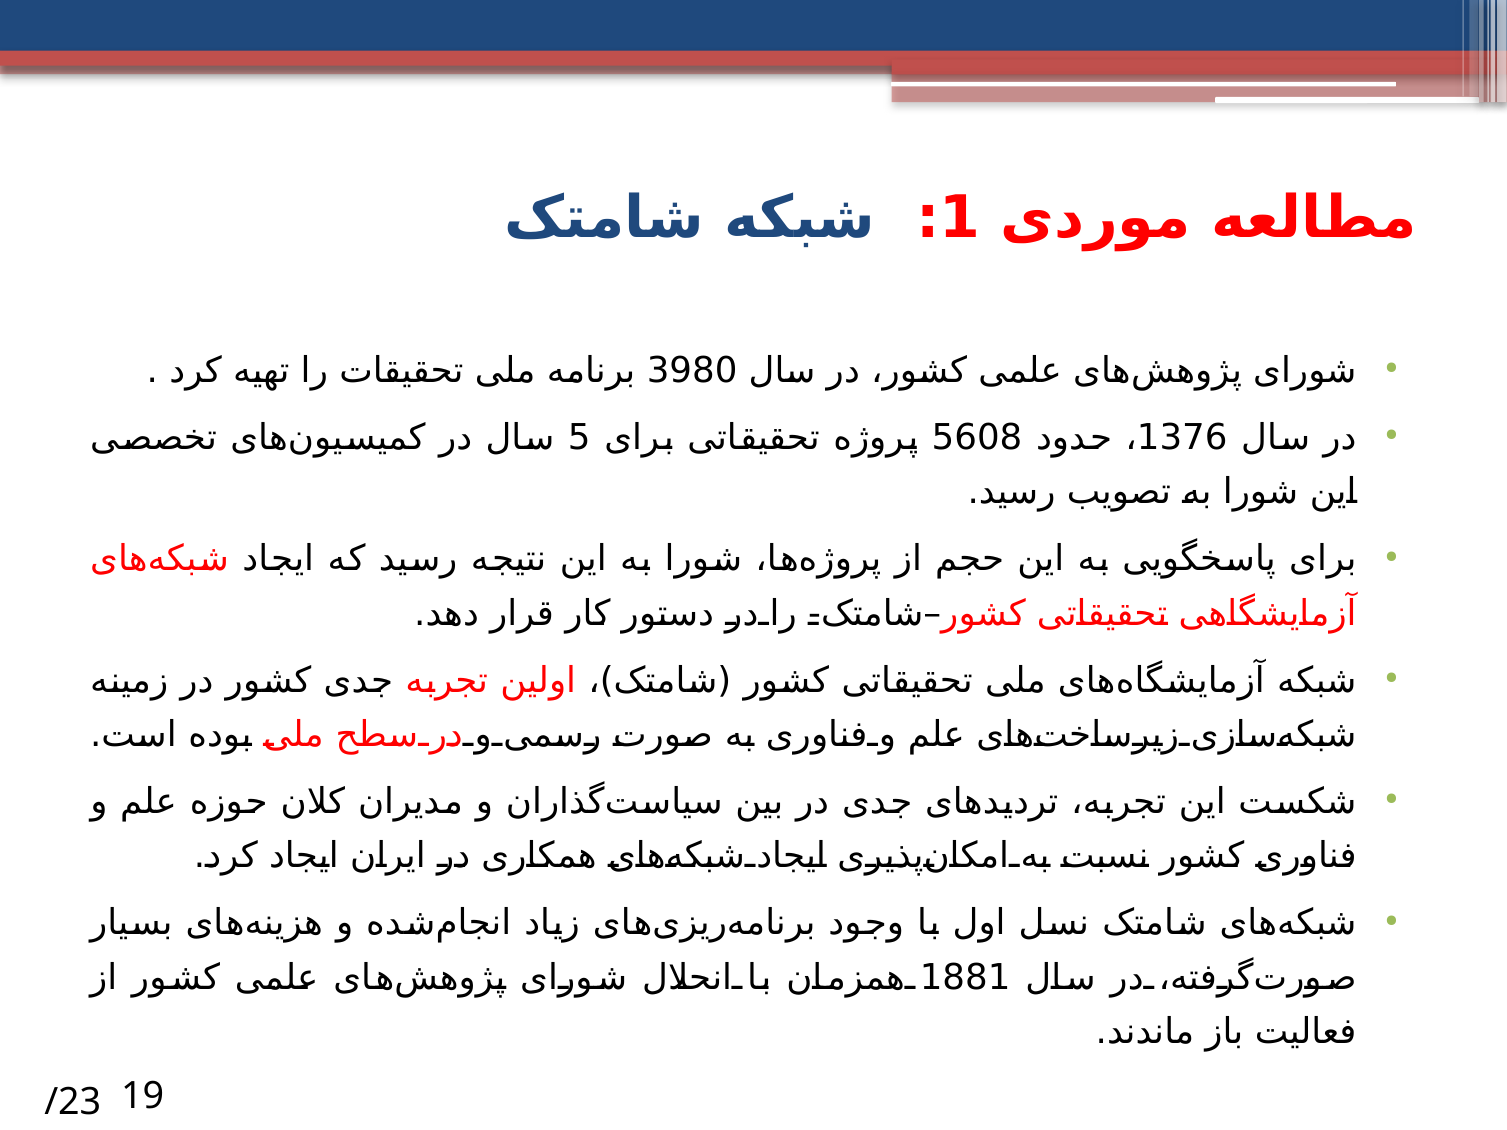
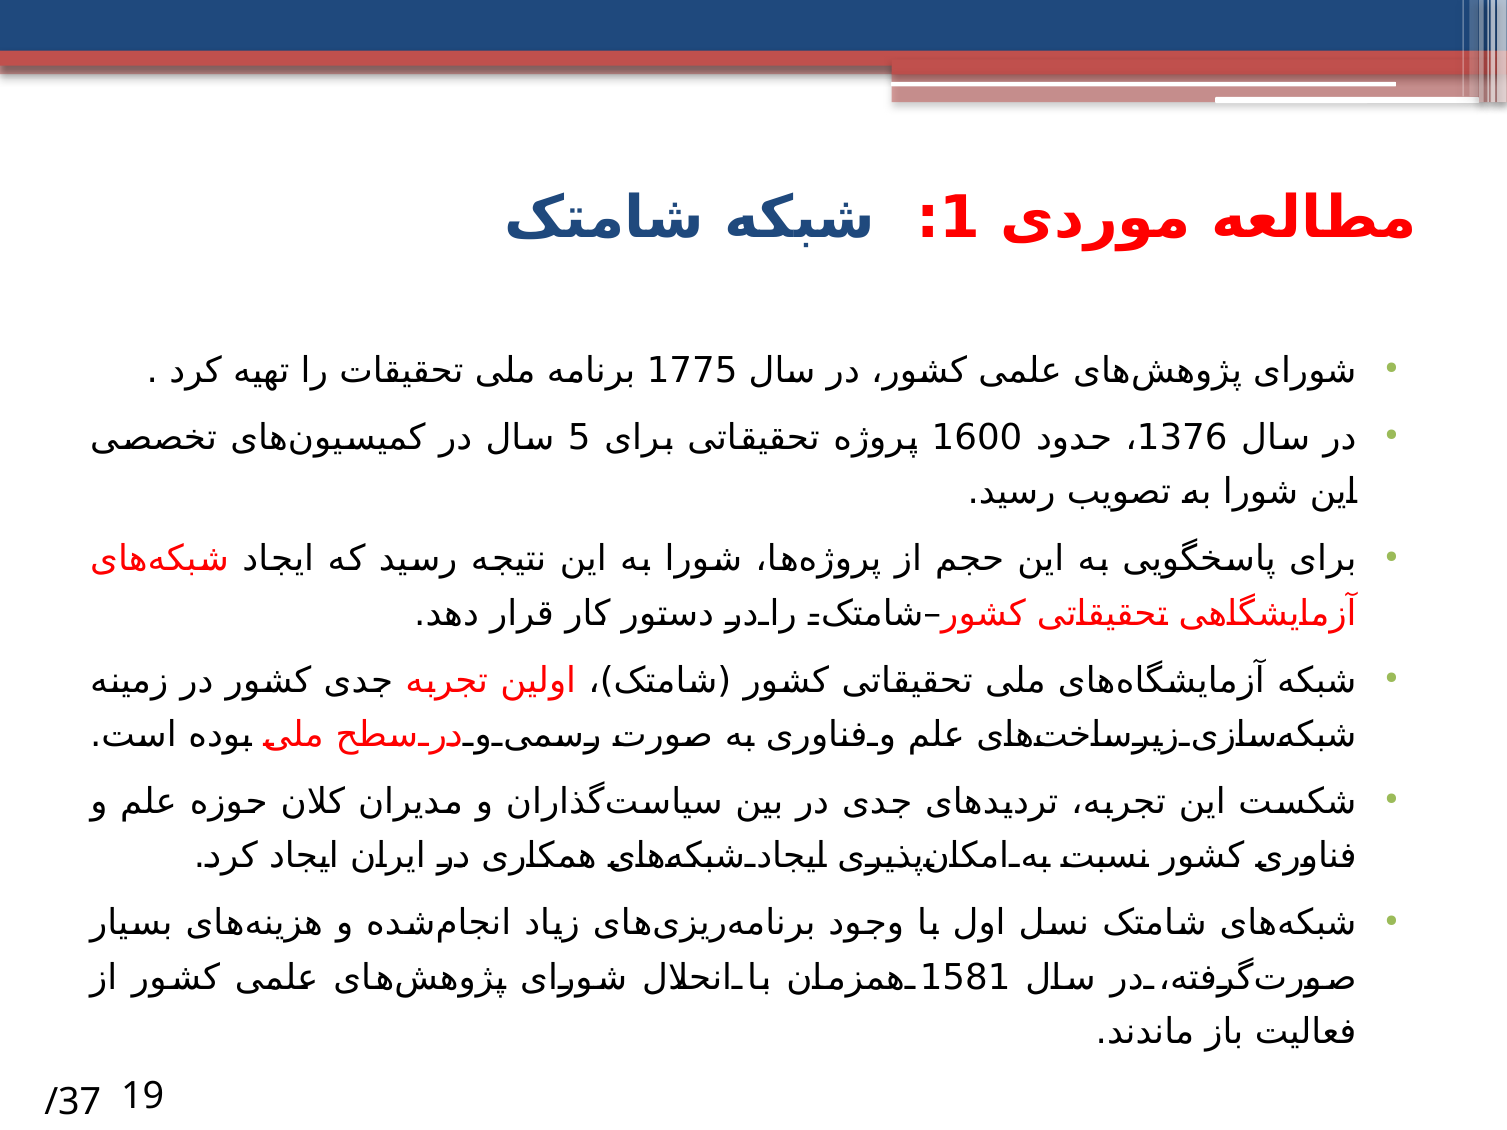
3980: 3980 -> 1775
5608: 5608 -> 1600
1881: 1881 -> 1581
/23: /23 -> /37
